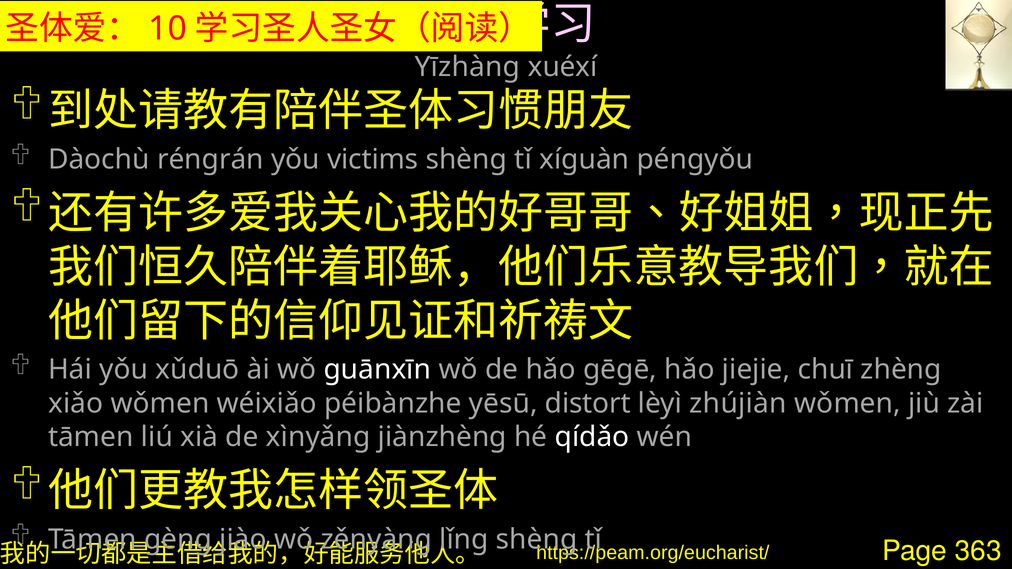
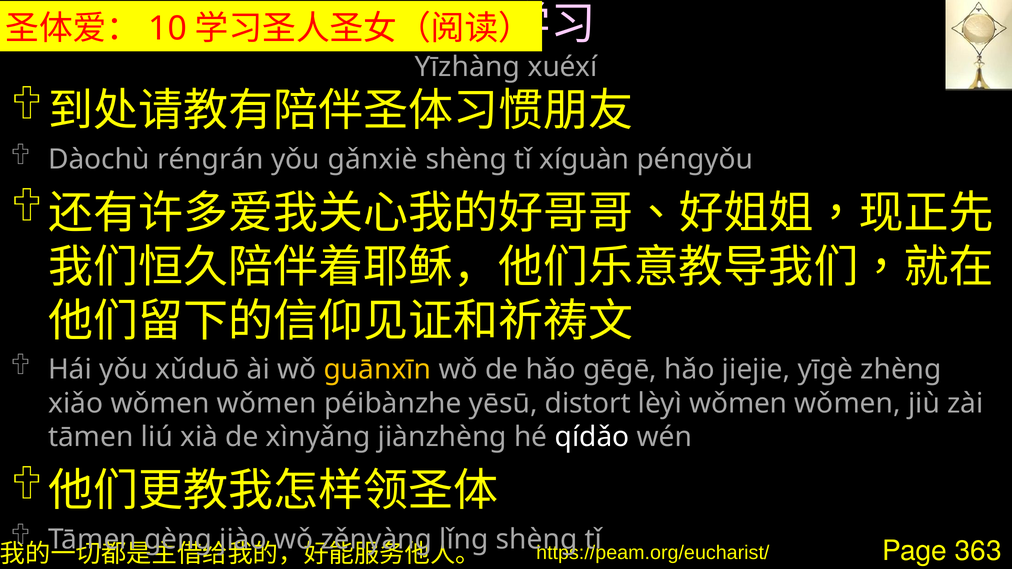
victims: victims -> gǎnxiè
guānxīn colour: white -> yellow
chuī: chuī -> yīgè
wéixiǎo at (267, 403): wéixiǎo -> wǒmen
lèyì zhújiàn: zhújiàn -> wǒmen
